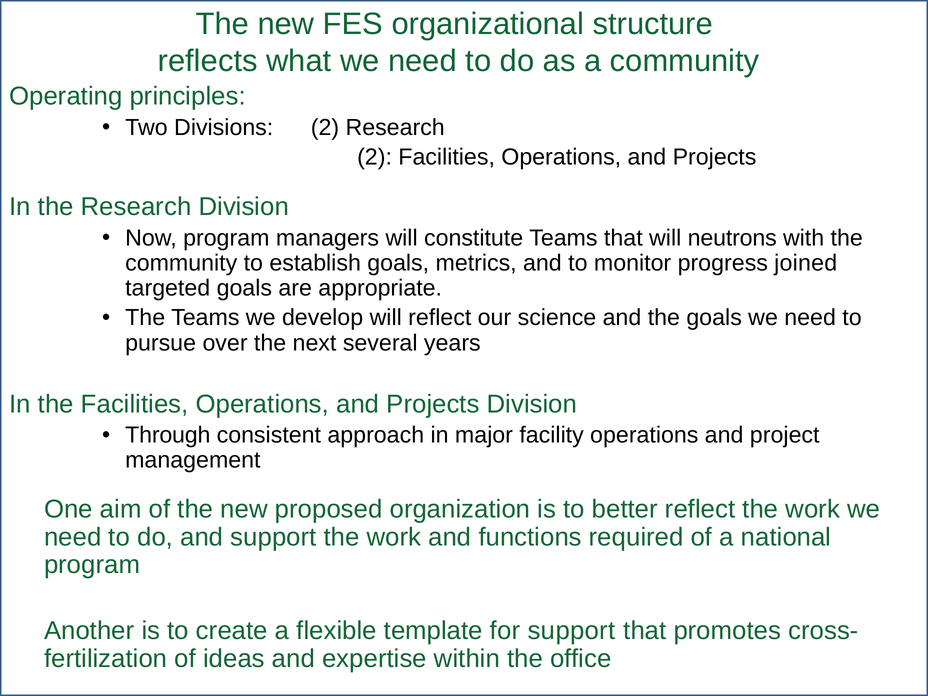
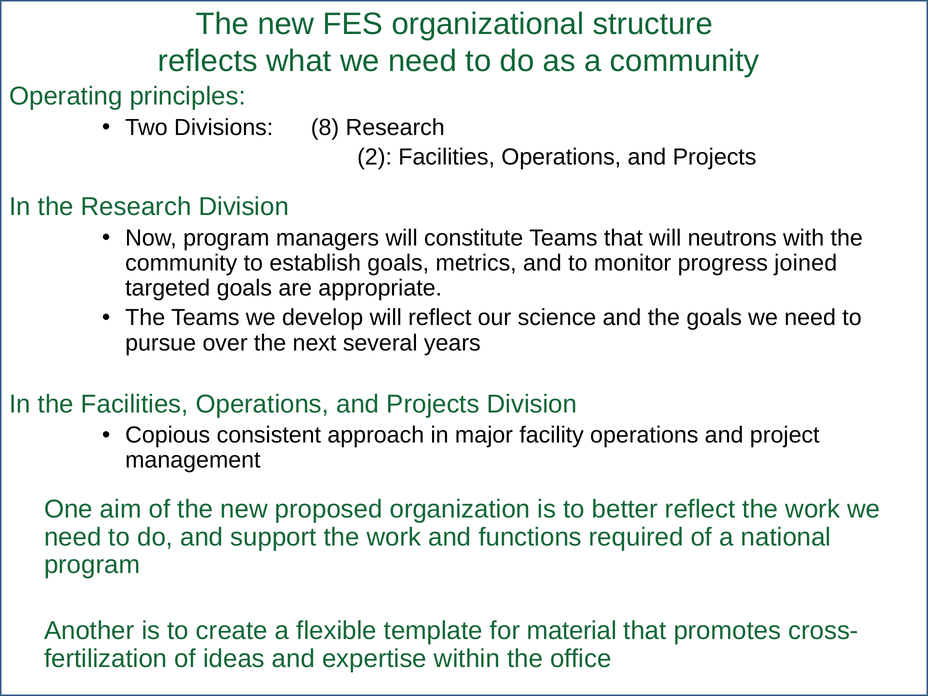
Divisions 2: 2 -> 8
Through: Through -> Copious
for support: support -> material
